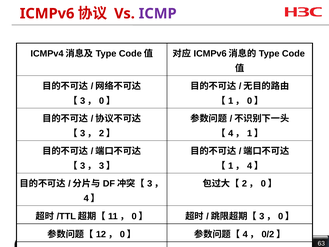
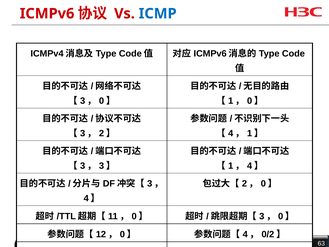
ICMP colour: purple -> blue
